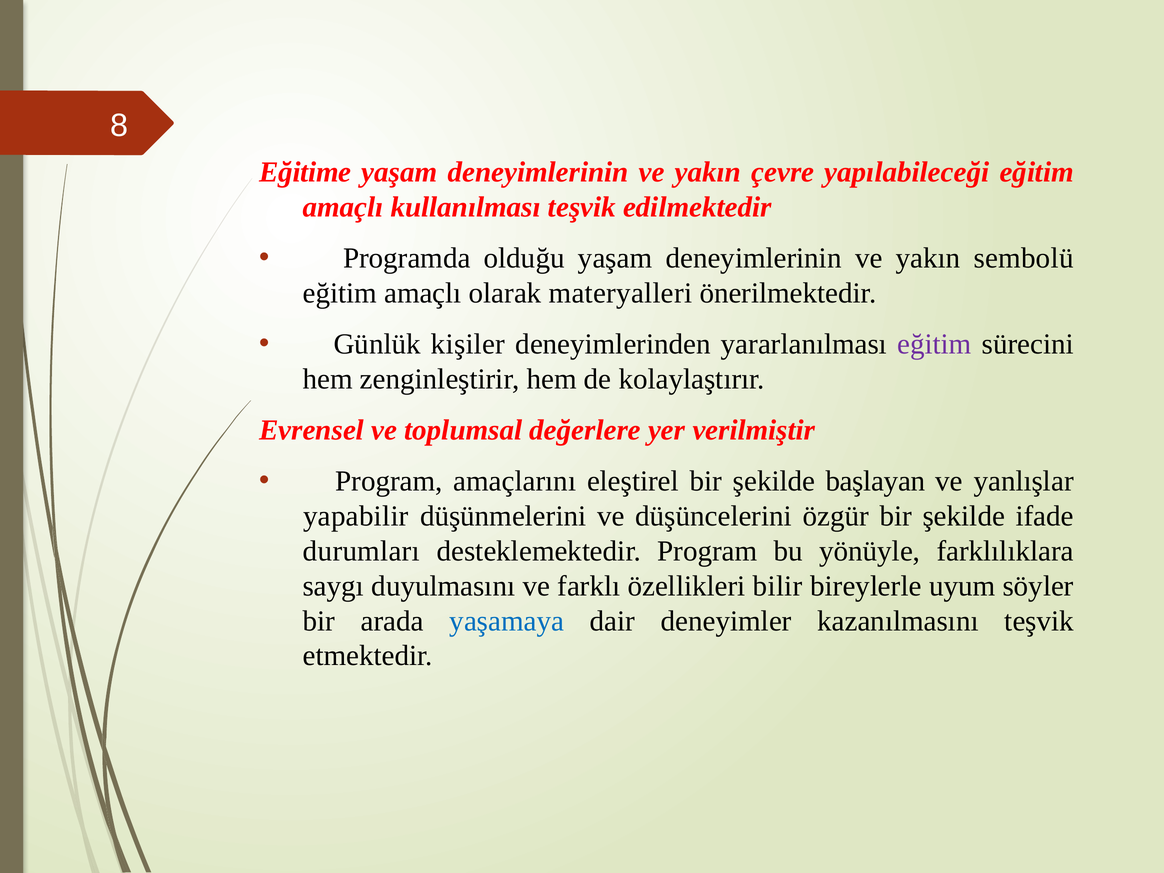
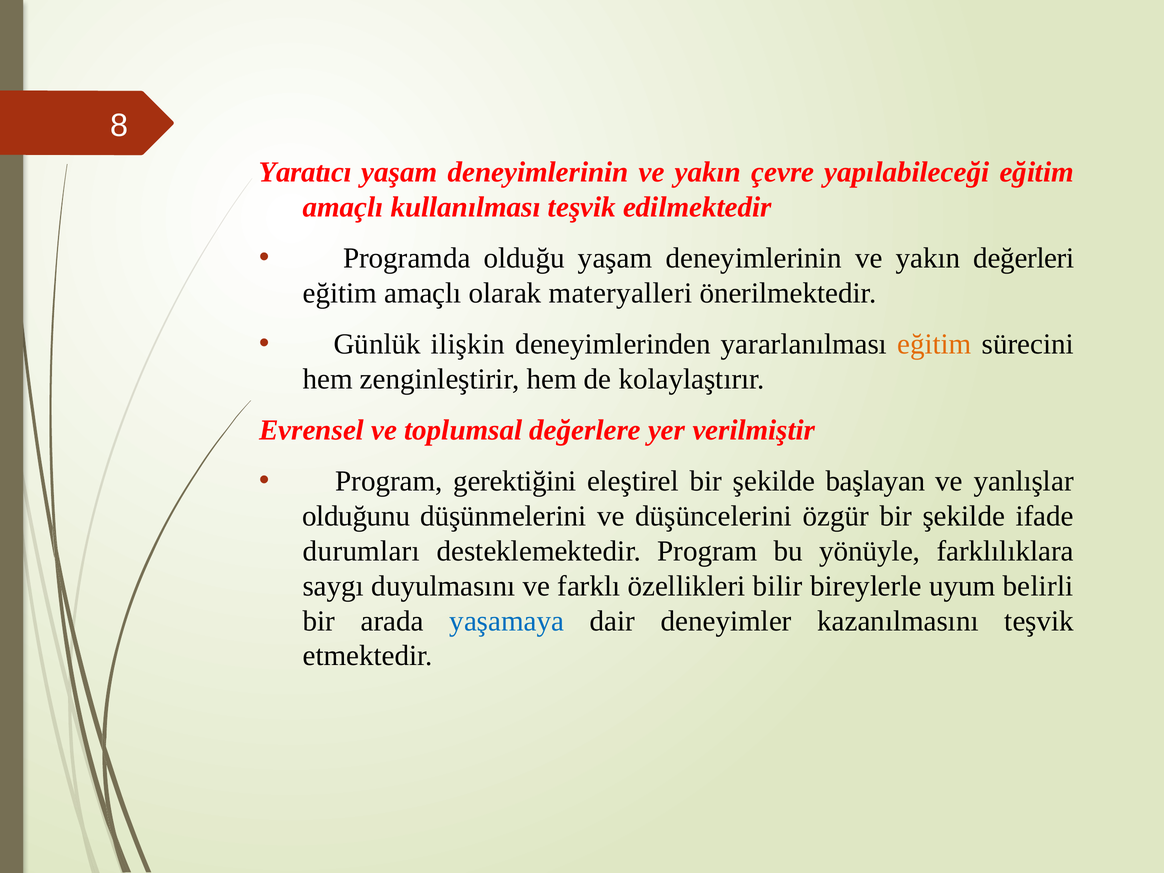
Eğitime: Eğitime -> Yaratıcı
sembolü: sembolü -> değerleri
kişiler: kişiler -> ilişkin
eğitim at (934, 344) colour: purple -> orange
amaçlarını: amaçlarını -> gerektiğini
yapabilir: yapabilir -> olduğunu
söyler: söyler -> belirli
